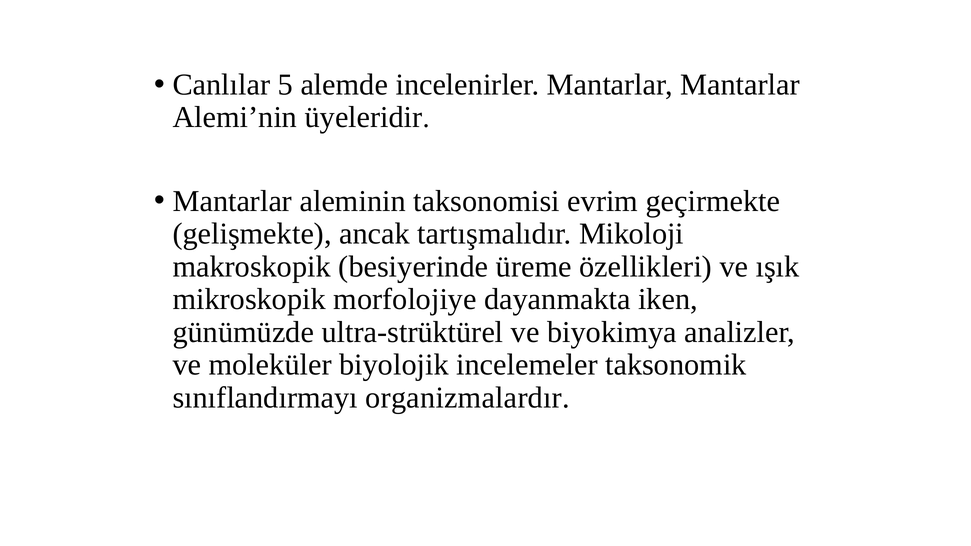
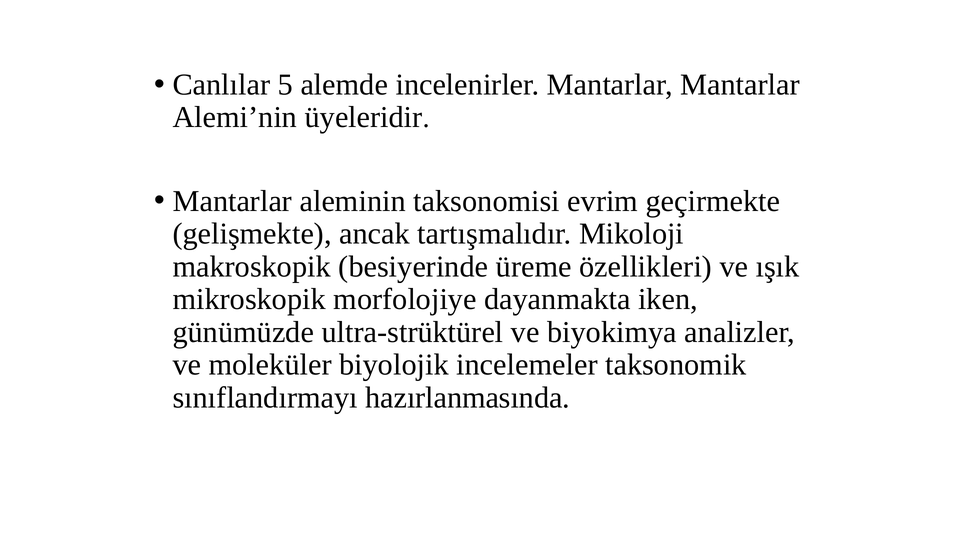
organizmalardır: organizmalardır -> hazırlanmasında
